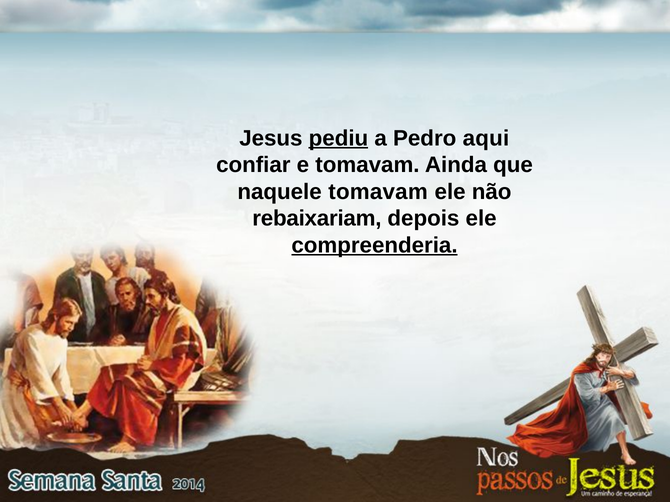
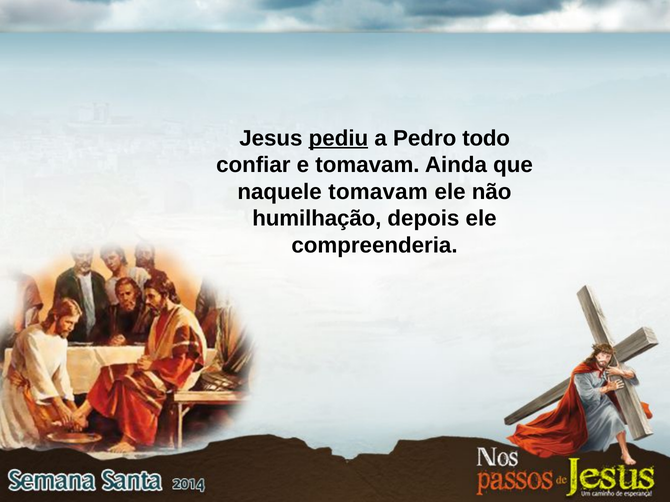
aqui: aqui -> todo
rebaixariam: rebaixariam -> humilhação
compreenderia underline: present -> none
